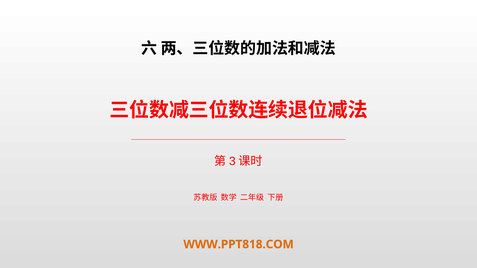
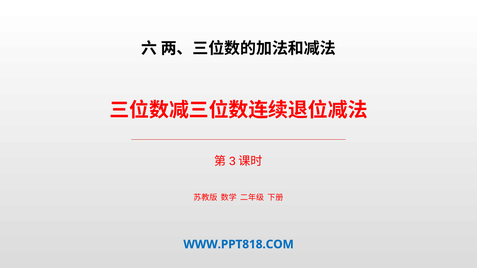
WWW.PPT818.COM colour: orange -> blue
